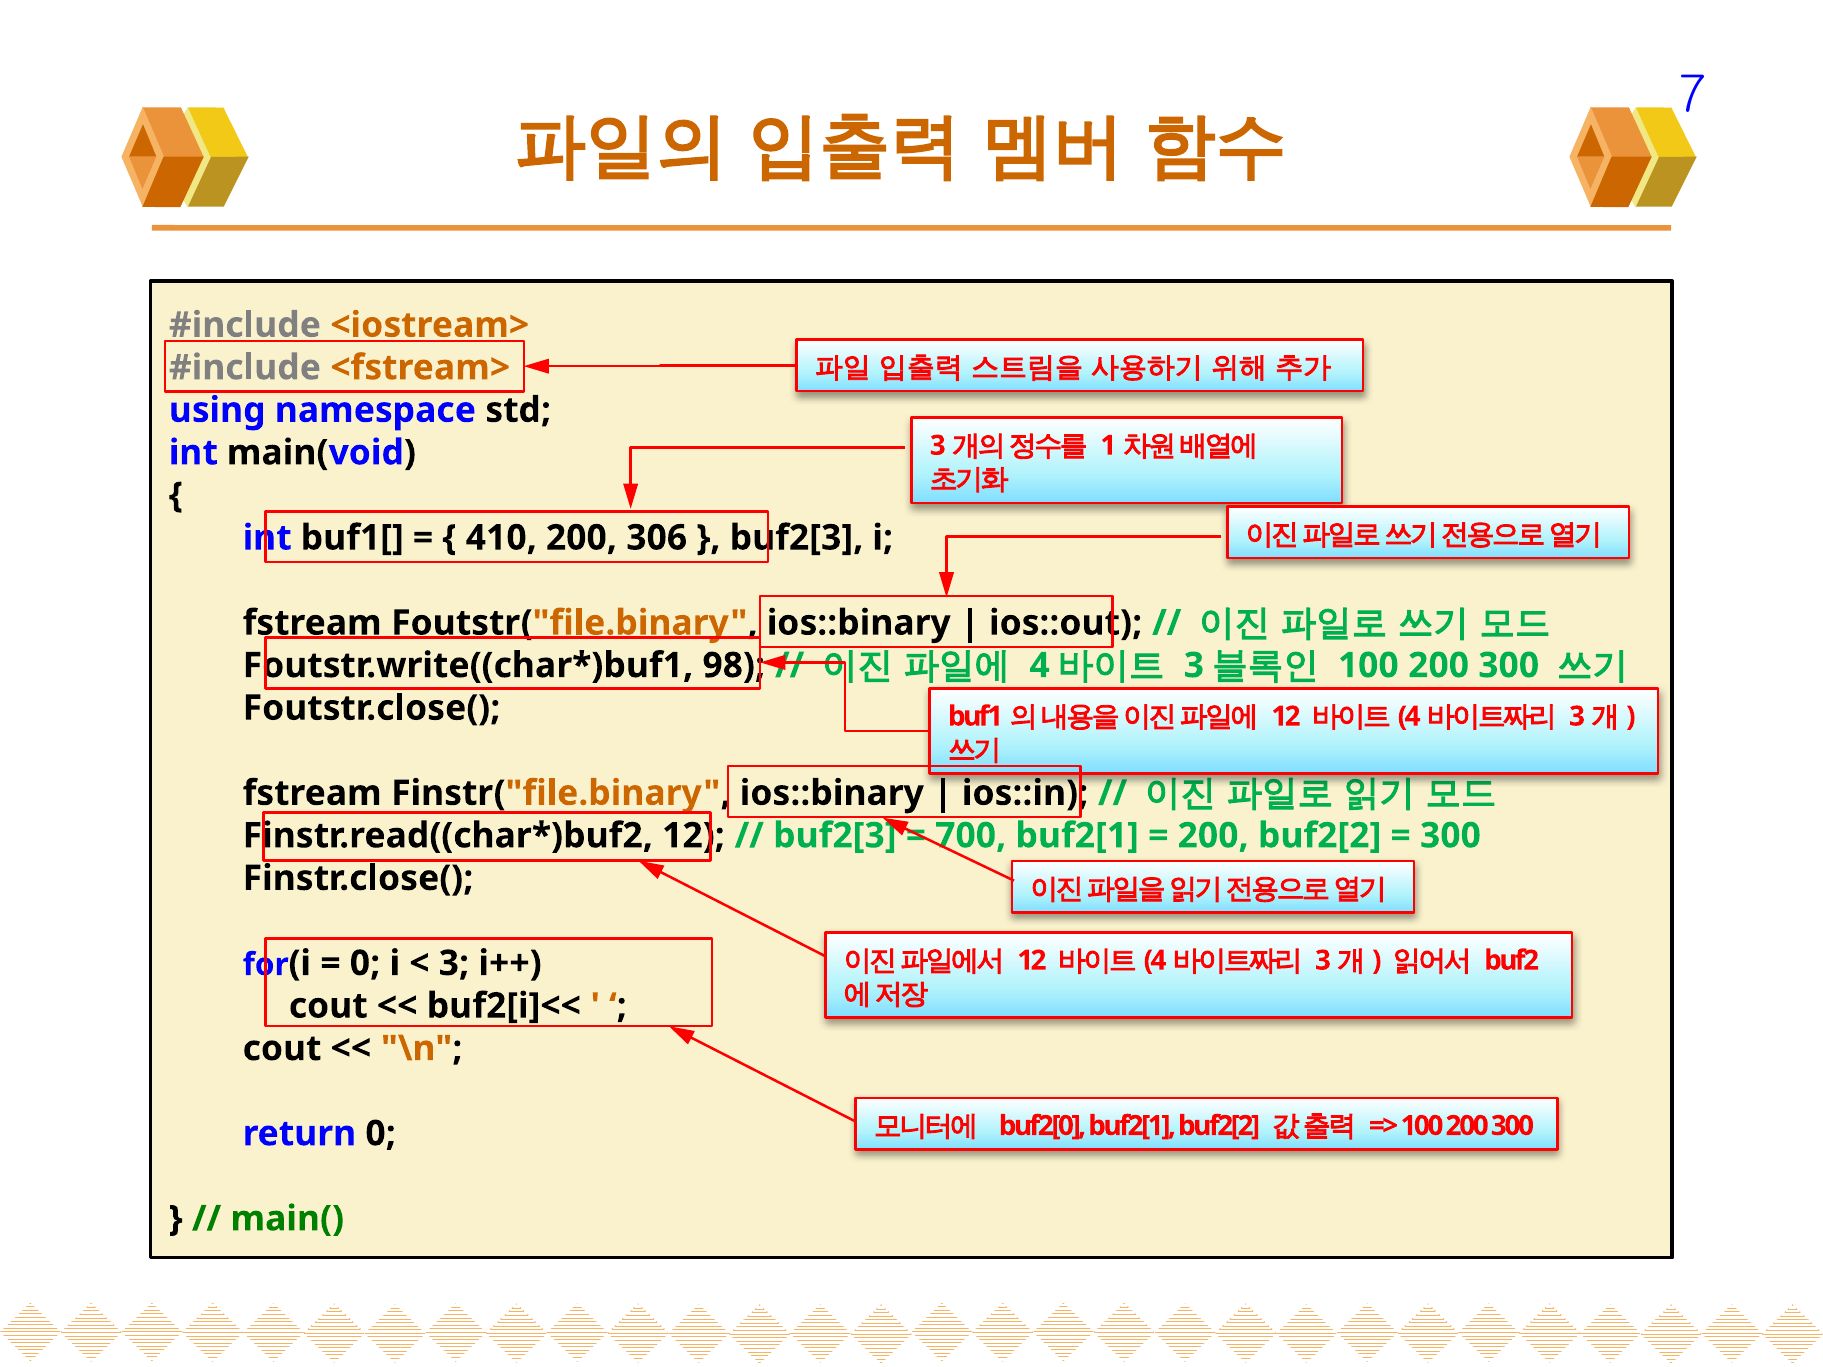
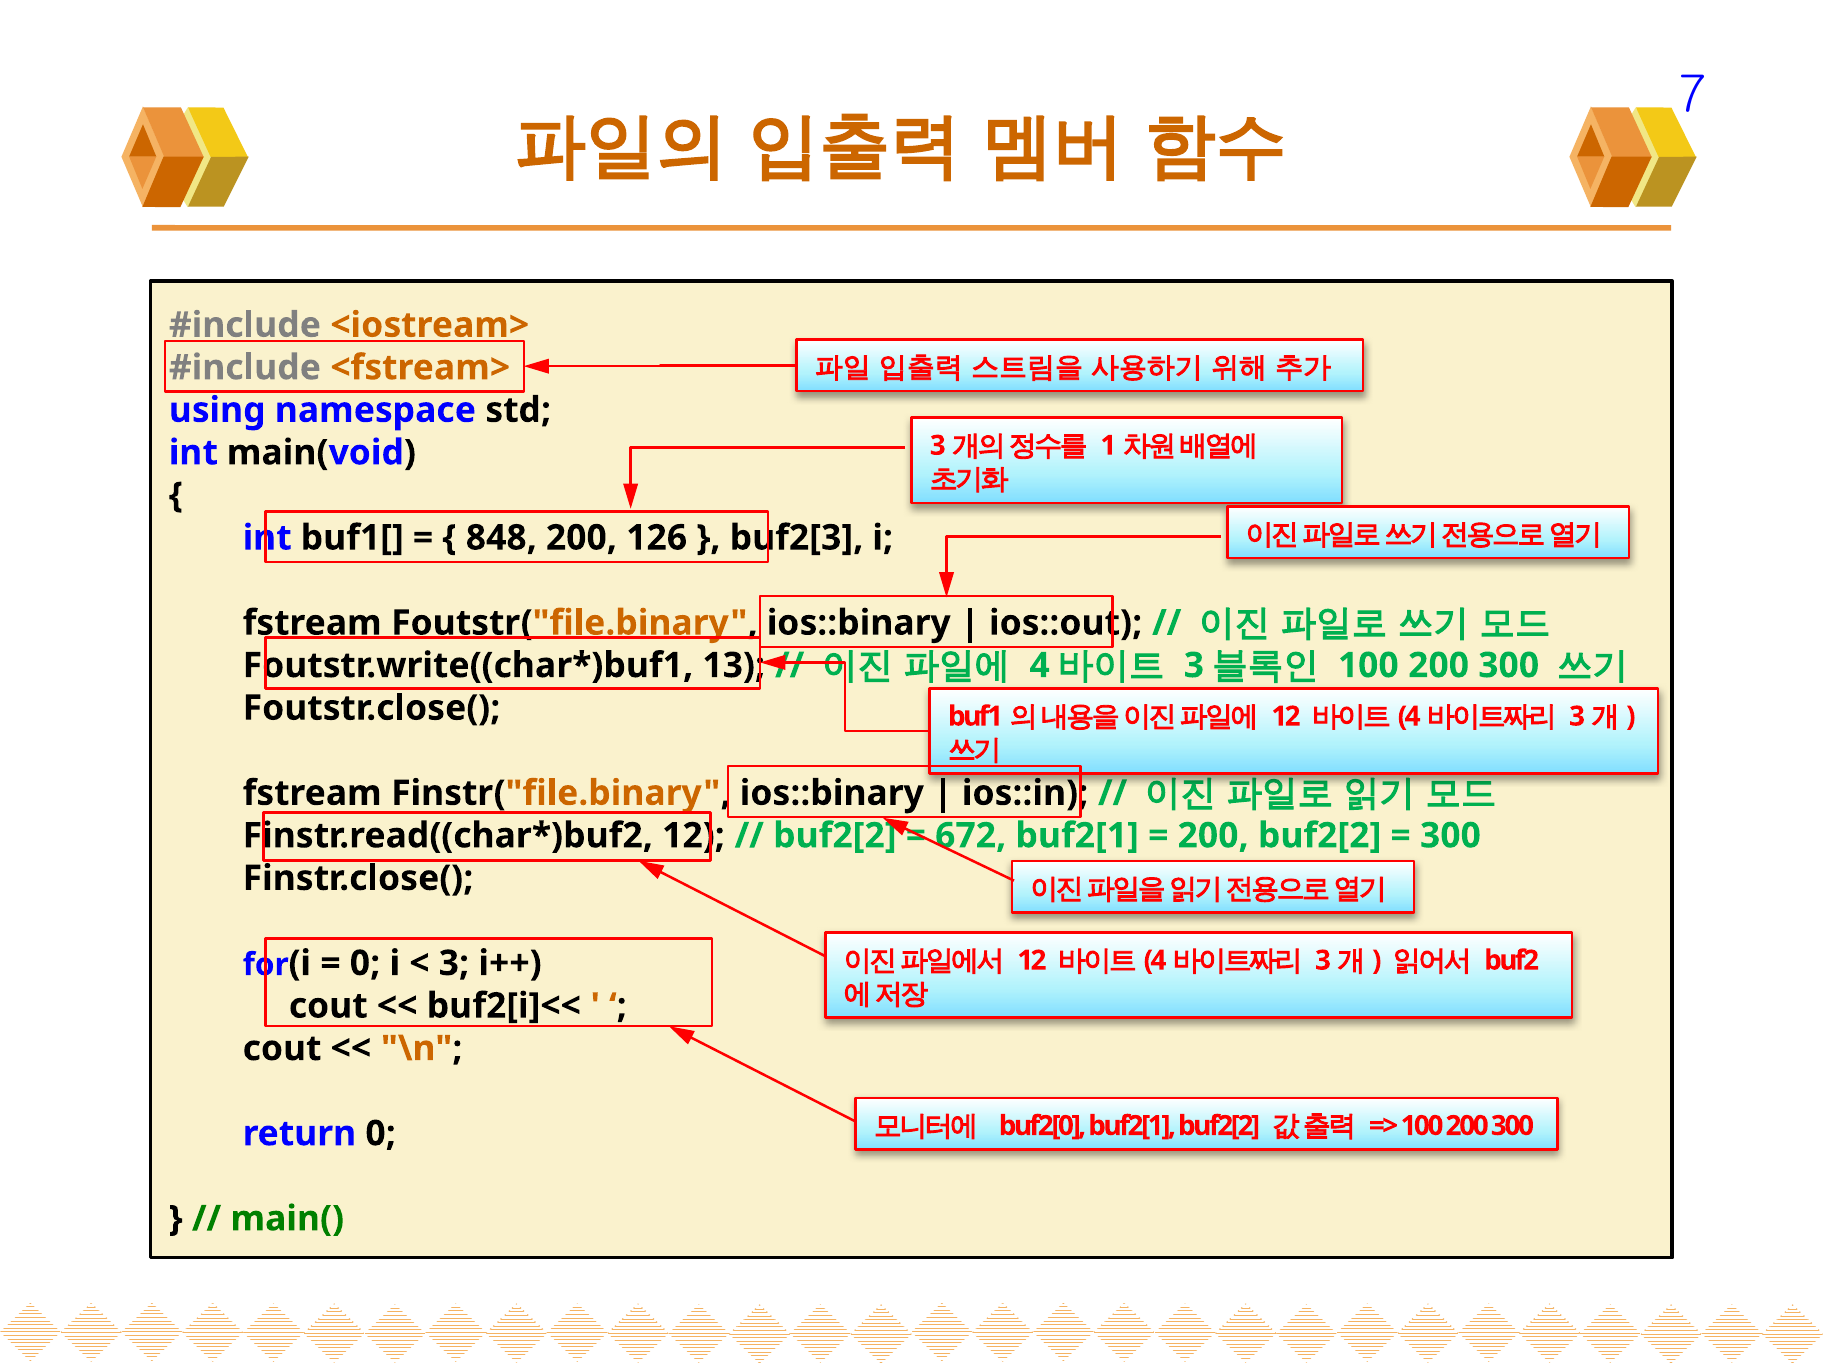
410: 410 -> 848
306: 306 -> 126
98: 98 -> 13
buf2[3 at (835, 836): buf2[3 -> buf2[2
700: 700 -> 672
